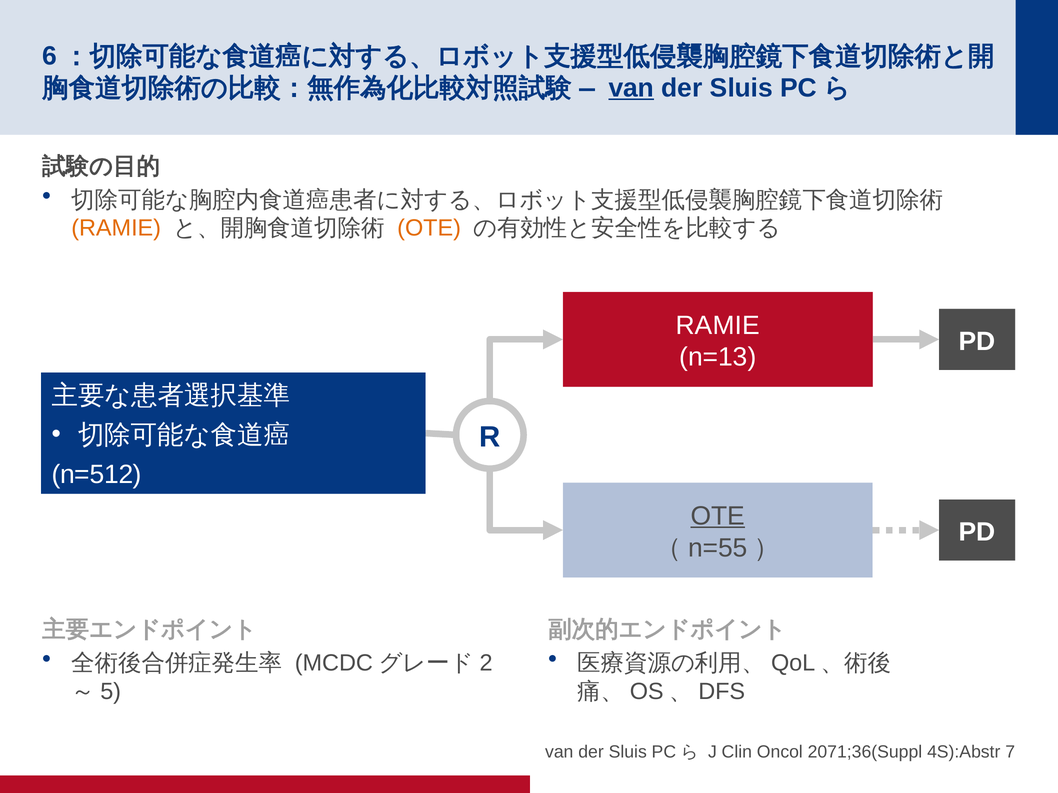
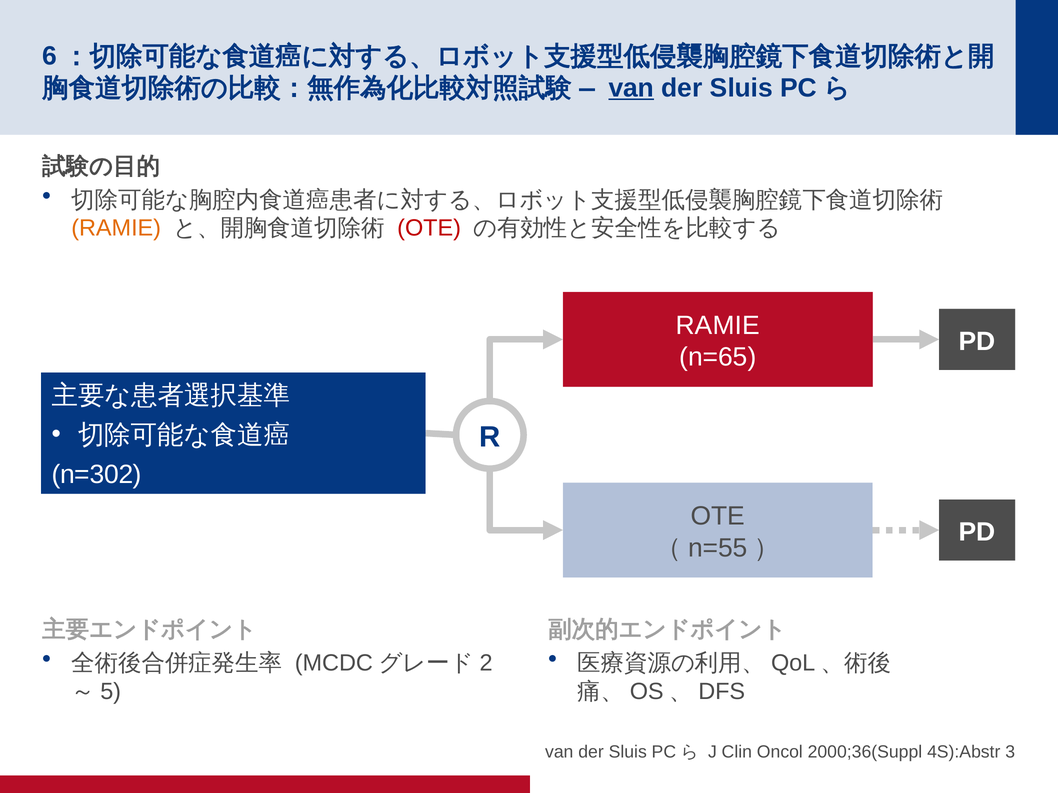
OTE at (429, 228) colour: orange -> red
n=13: n=13 -> n=65
n=512: n=512 -> n=302
OTE at (718, 516) underline: present -> none
2071;36(Suppl: 2071;36(Suppl -> 2000;36(Suppl
7: 7 -> 3
